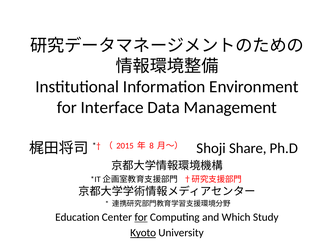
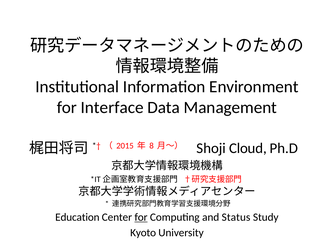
Share: Share -> Cloud
Which: Which -> Status
Kyoto underline: present -> none
